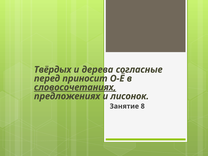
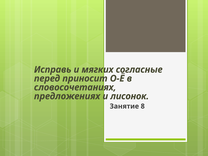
Твёрдых: Твёрдых -> Исправь
дерева: дерева -> мягких
словосочетаниях underline: present -> none
